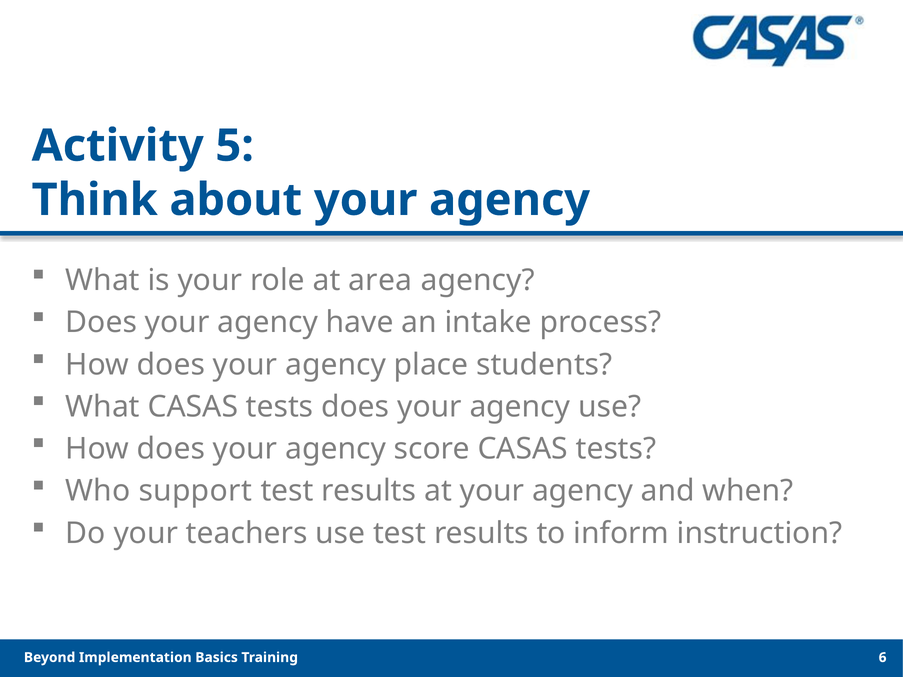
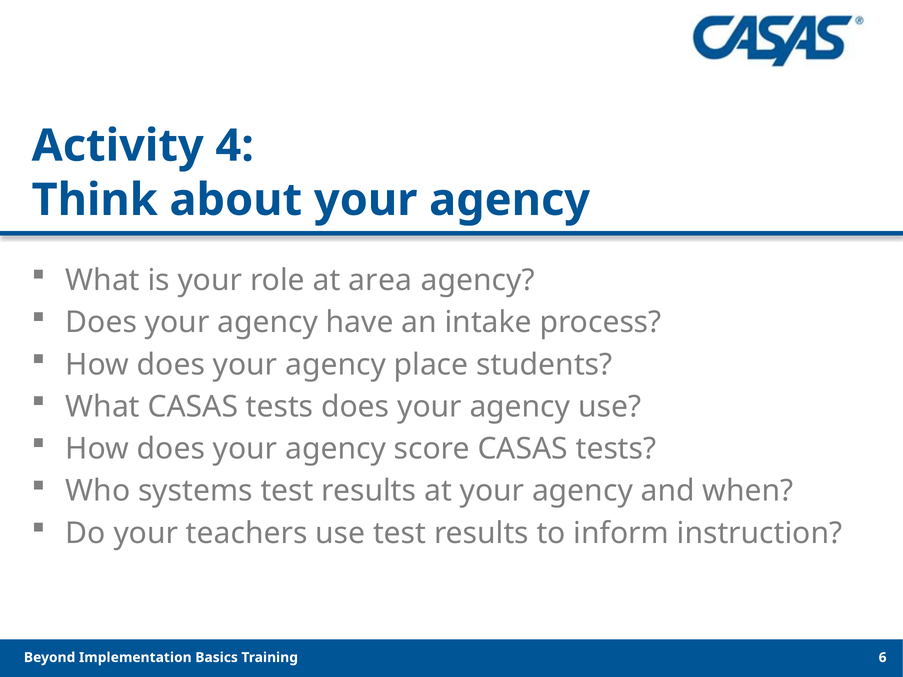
5: 5 -> 4
support: support -> systems
